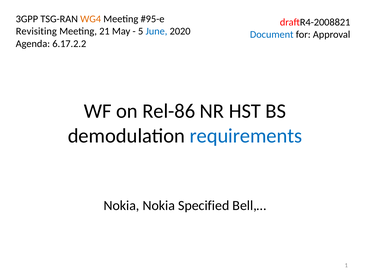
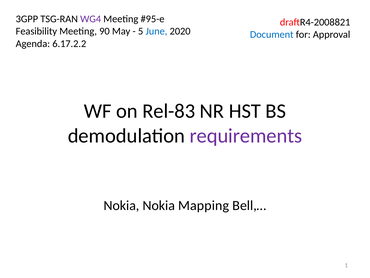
WG4 colour: orange -> purple
Revisiting: Revisiting -> Feasibility
21: 21 -> 90
Rel-86: Rel-86 -> Rel-83
requirements colour: blue -> purple
Specified: Specified -> Mapping
